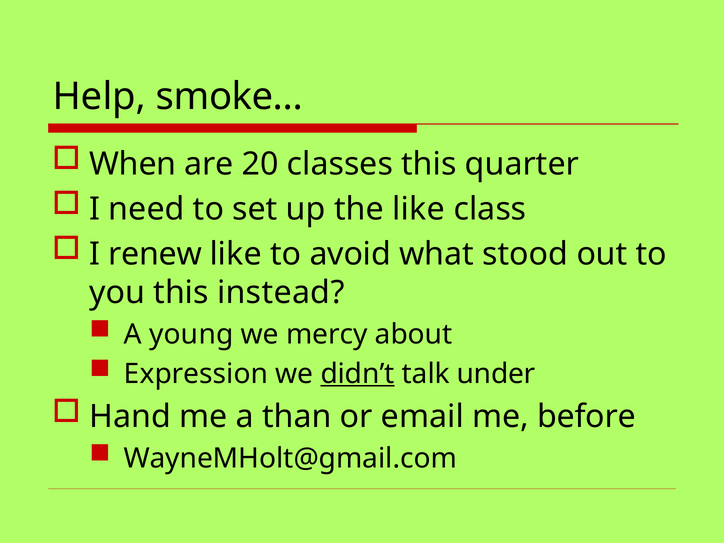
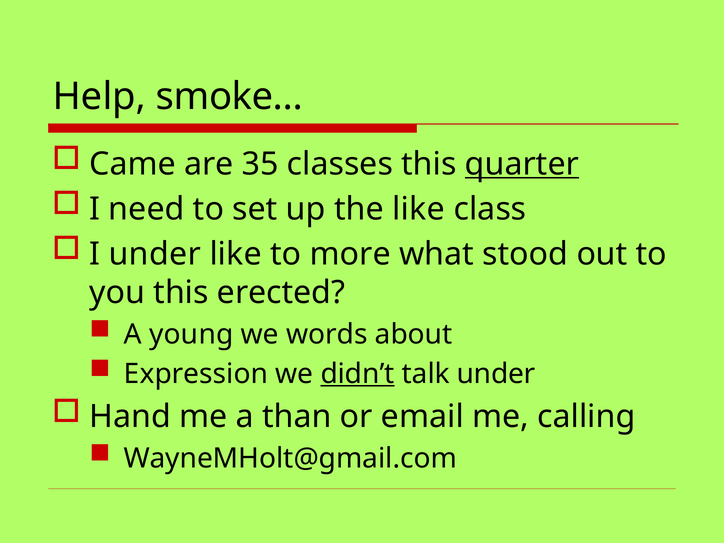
When: When -> Came
20: 20 -> 35
quarter underline: none -> present
I renew: renew -> under
avoid: avoid -> more
instead: instead -> erected
mercy: mercy -> words
before: before -> calling
